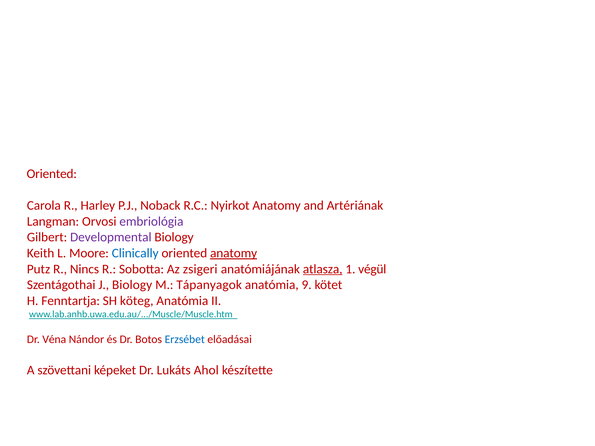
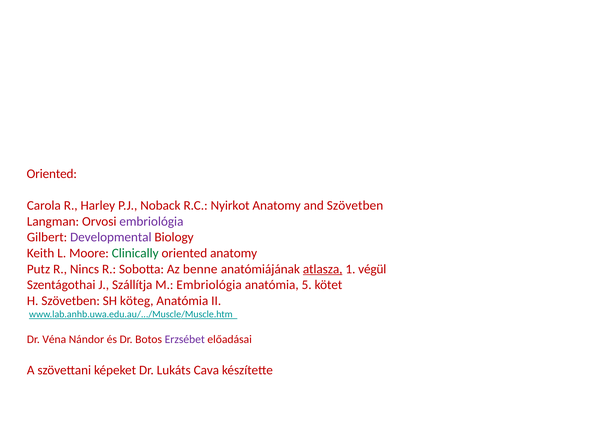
and Artériának: Artériának -> Szövetben
Clinically colour: blue -> green
anatomy at (234, 253) underline: present -> none
zsigeri: zsigeri -> benne
J Biology: Biology -> Szállítja
M Tápanyagok: Tápanyagok -> Embriológia
9: 9 -> 5
H Fenntartja: Fenntartja -> Szövetben
Erzsébet colour: blue -> purple
Ahol: Ahol -> Cava
